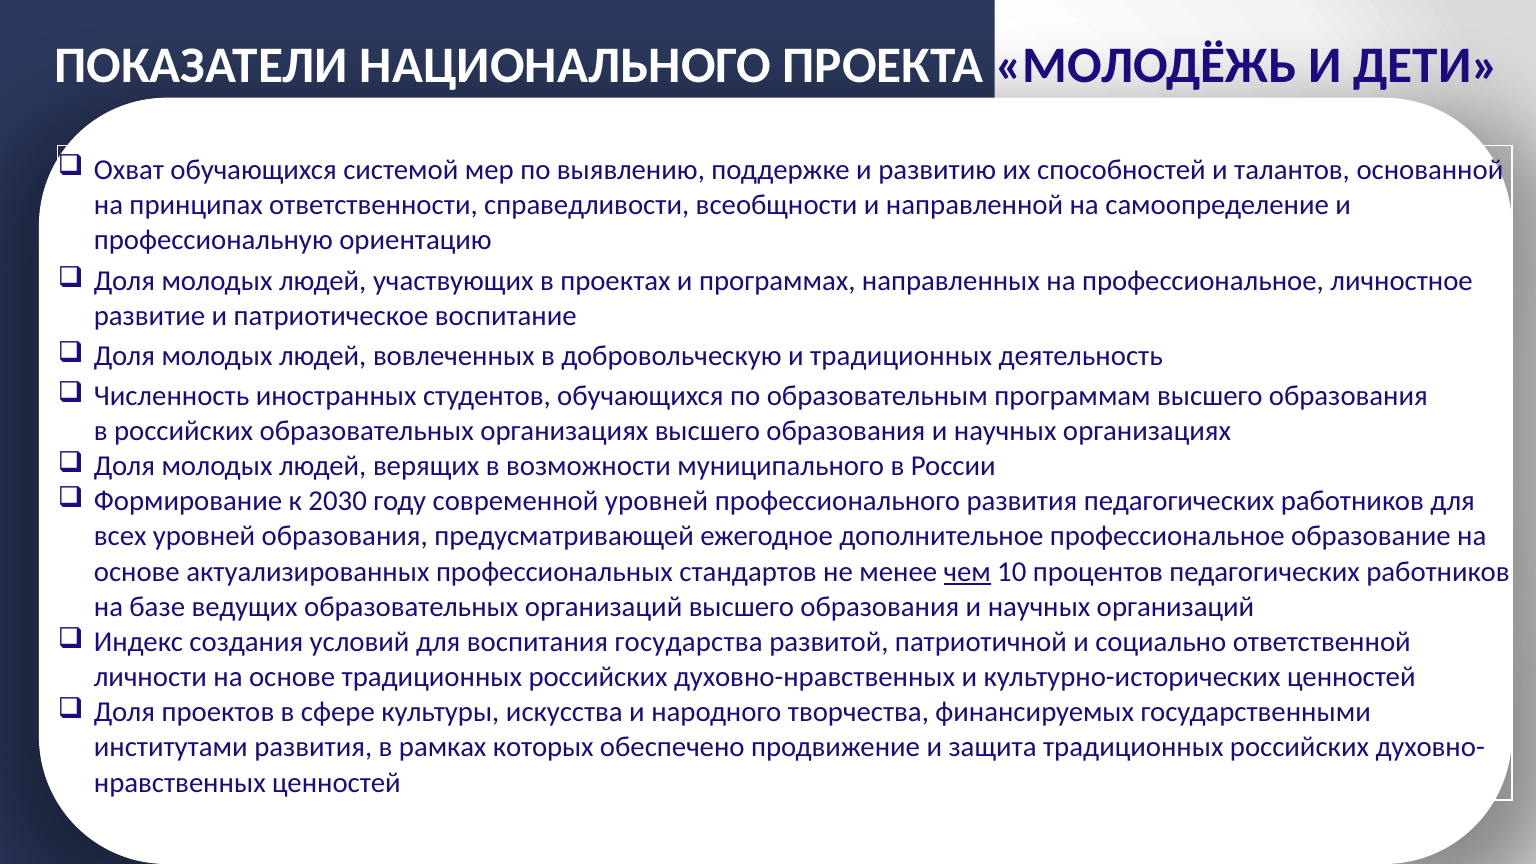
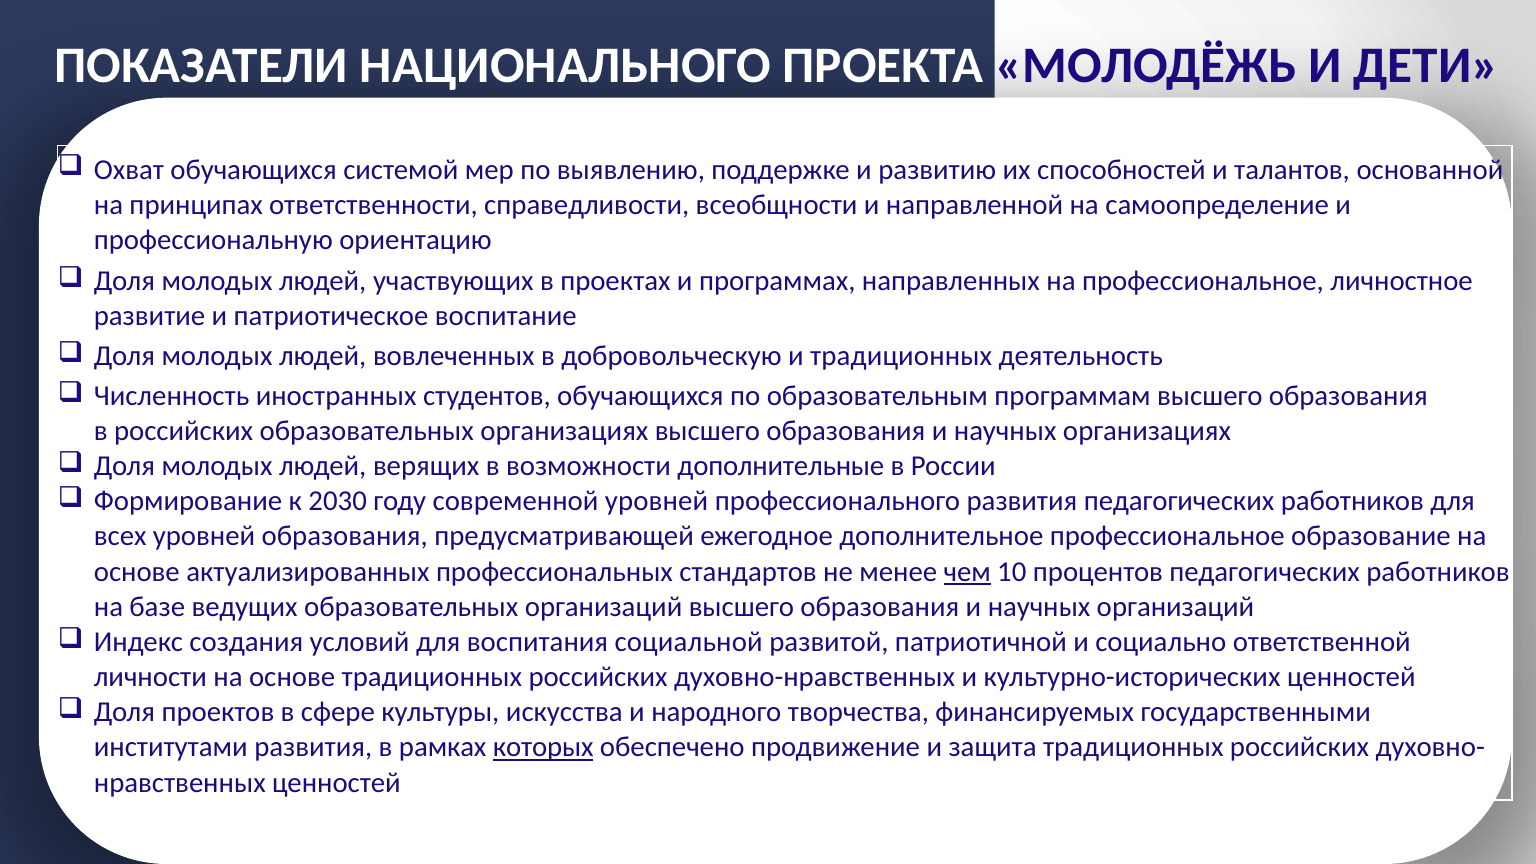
муниципального: муниципального -> дополнительные
государства: государства -> социальной
которых underline: none -> present
